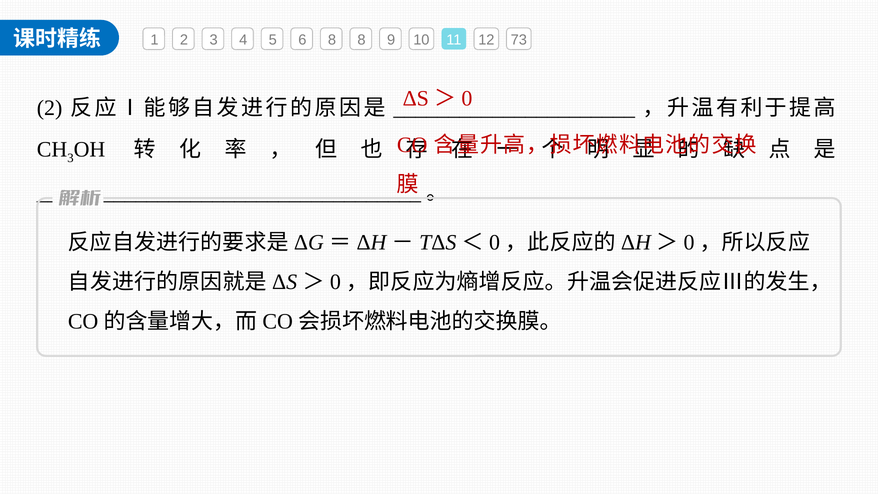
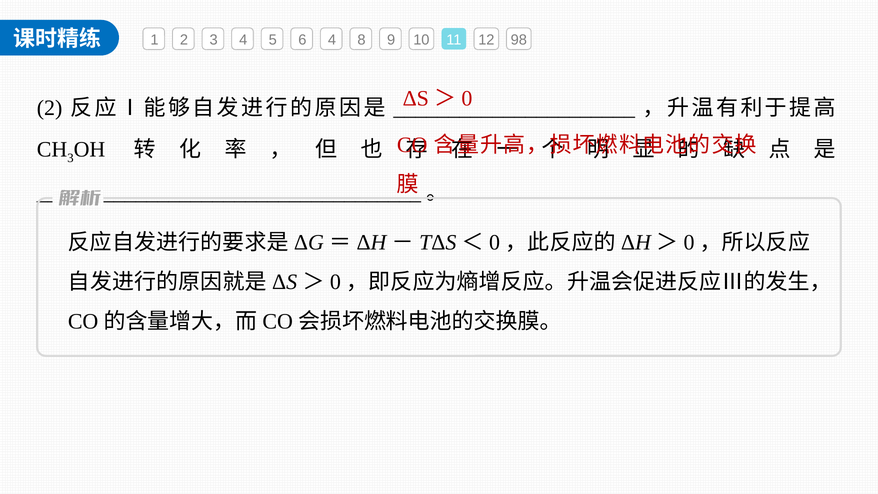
6 8: 8 -> 4
73: 73 -> 98
